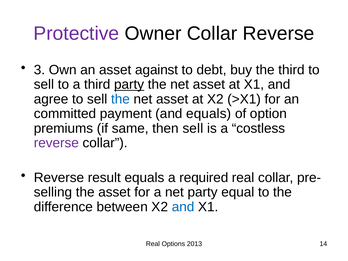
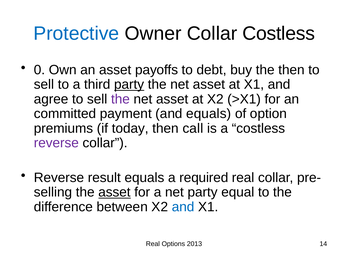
Protective colour: purple -> blue
Collar Reverse: Reverse -> Costless
3: 3 -> 0
against: against -> payoffs
the third: third -> then
the at (121, 99) colour: blue -> purple
same: same -> today
then sell: sell -> call
asset at (115, 192) underline: none -> present
